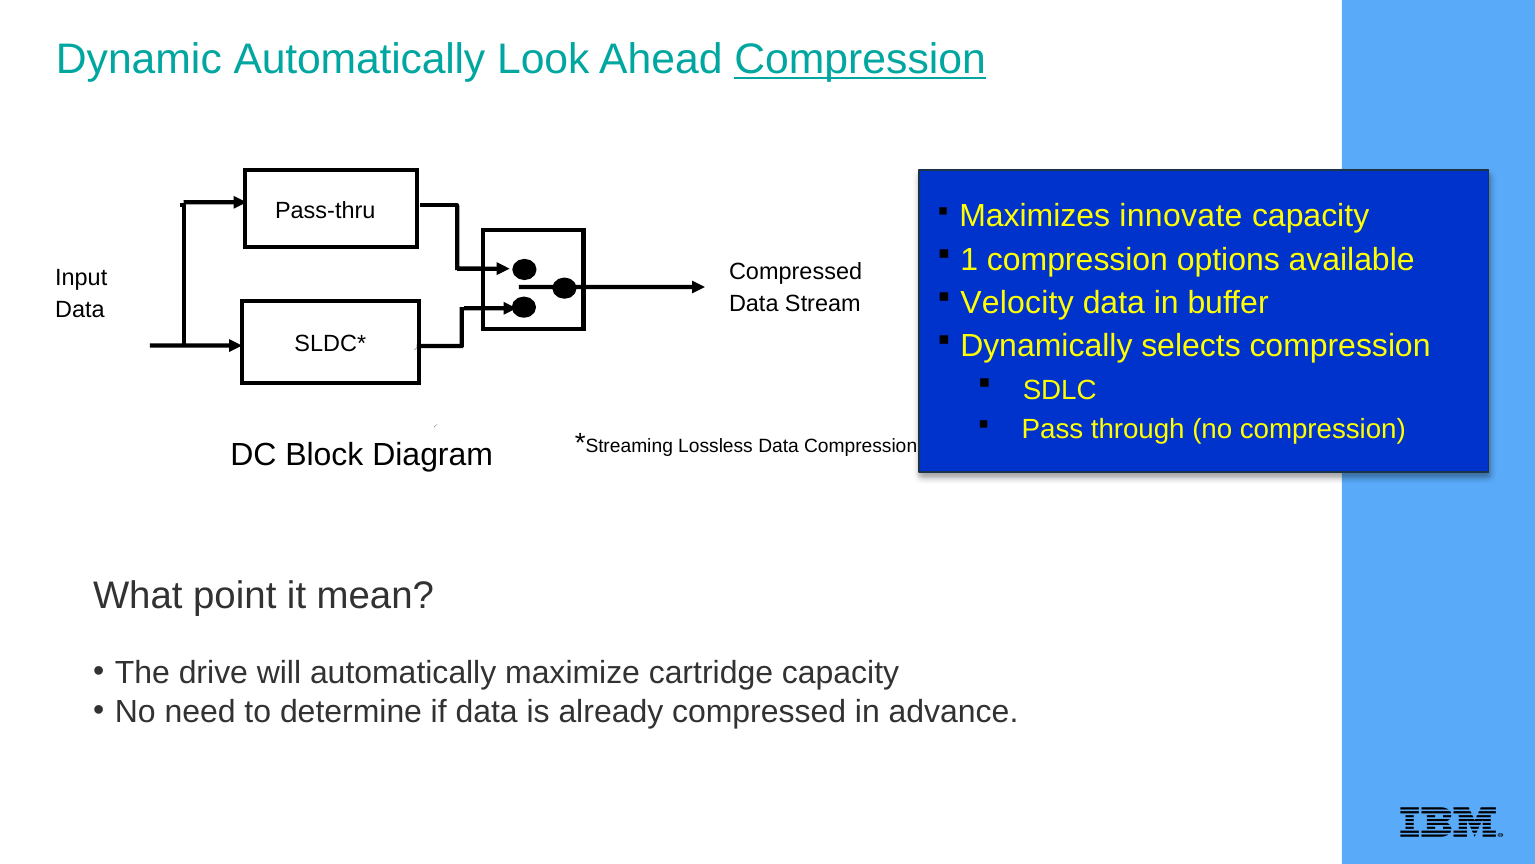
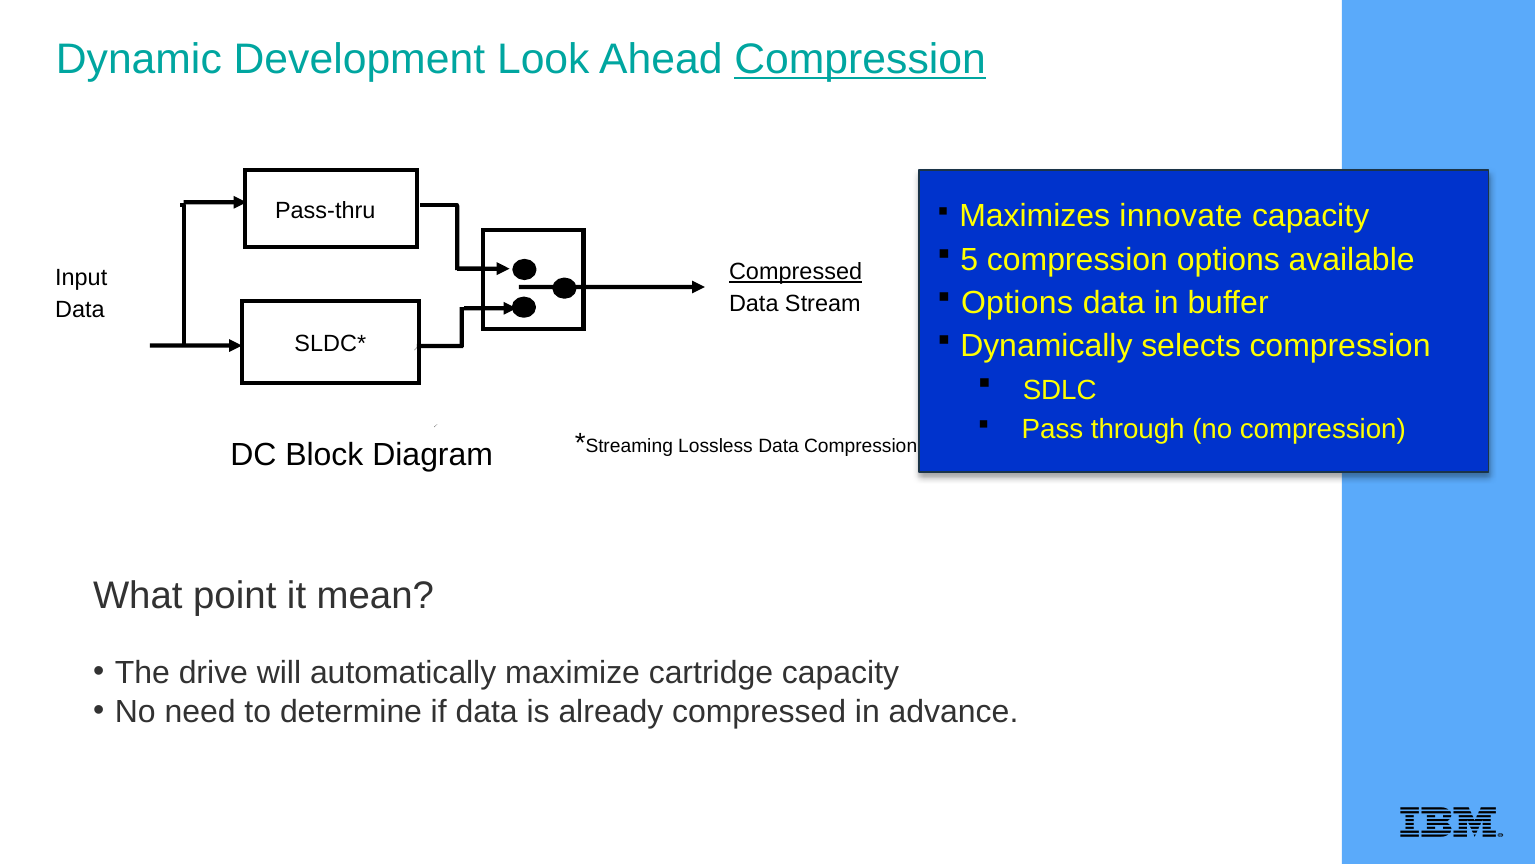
Dynamic Automatically: Automatically -> Development
1: 1 -> 5
Compressed at (796, 272) underline: none -> present
Velocity at (1017, 302): Velocity -> Options
